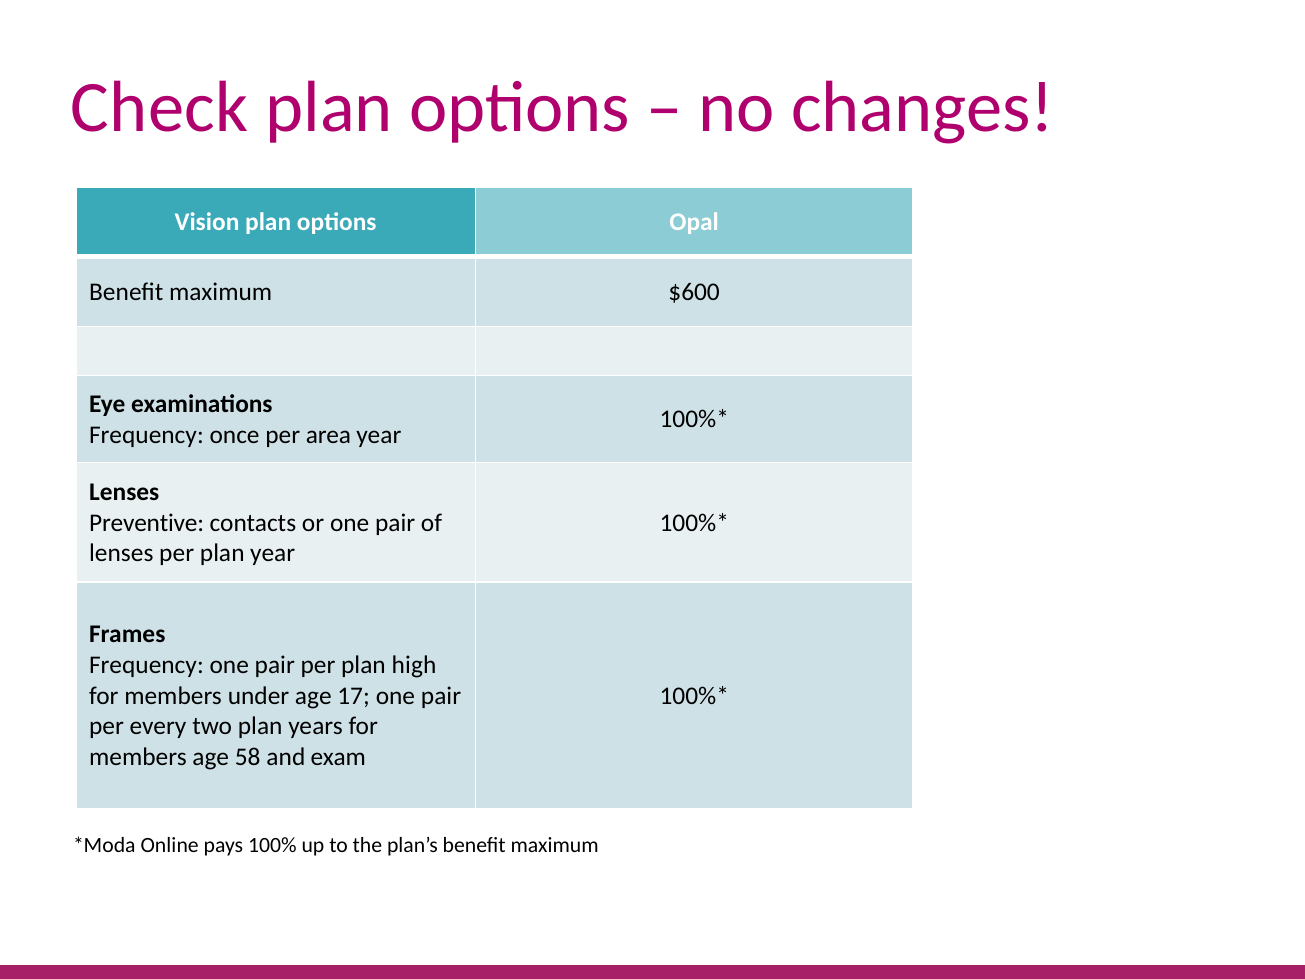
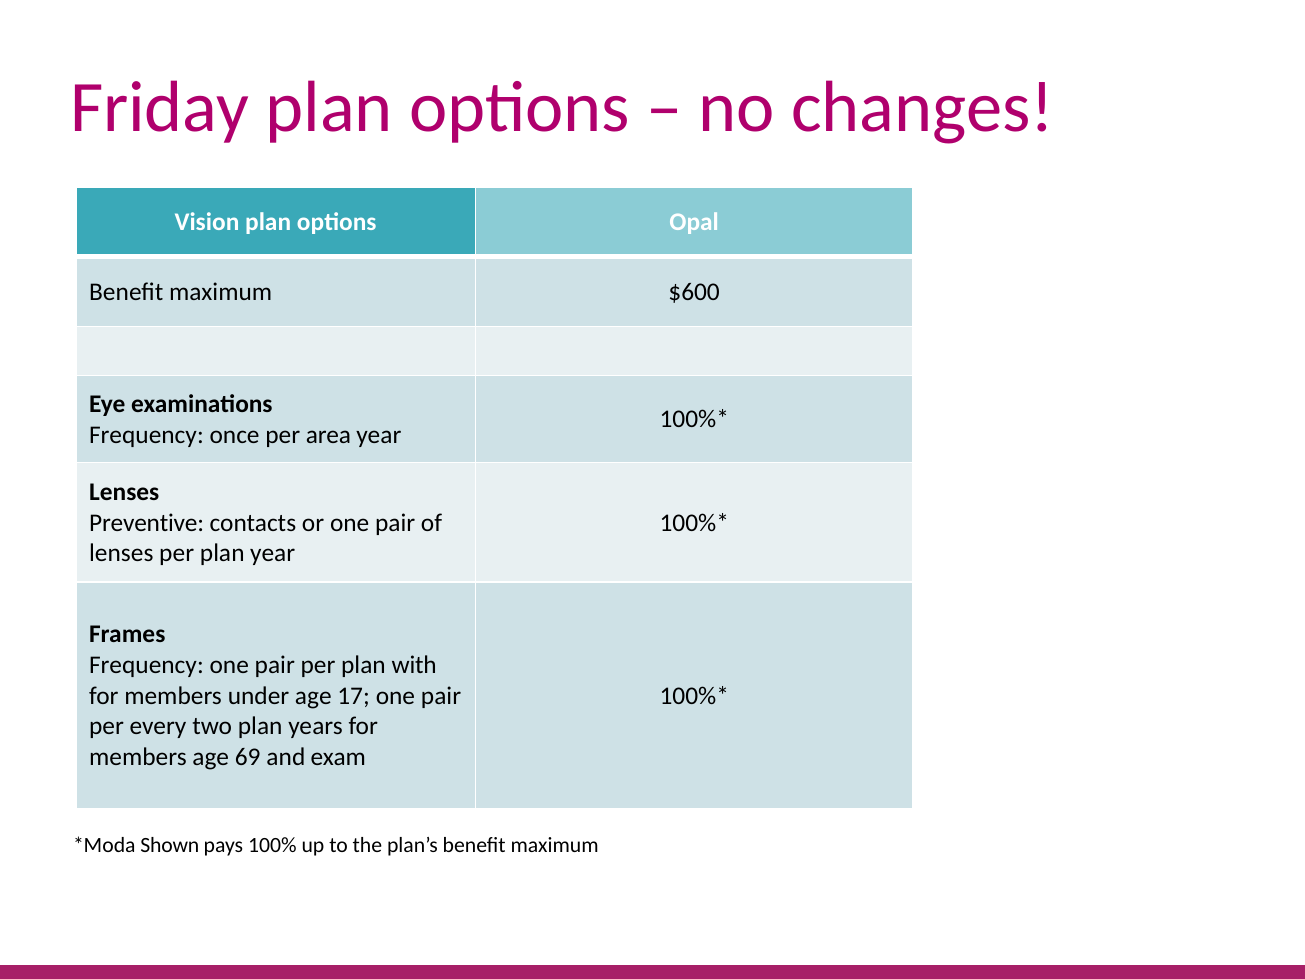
Check: Check -> Friday
high: high -> with
58: 58 -> 69
Online: Online -> Shown
